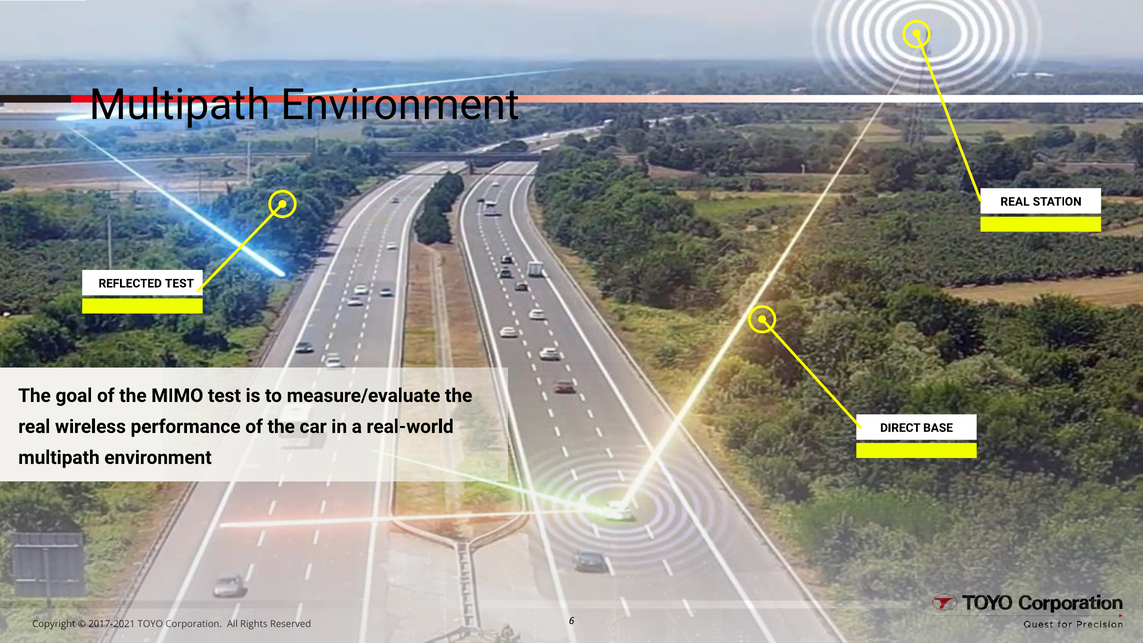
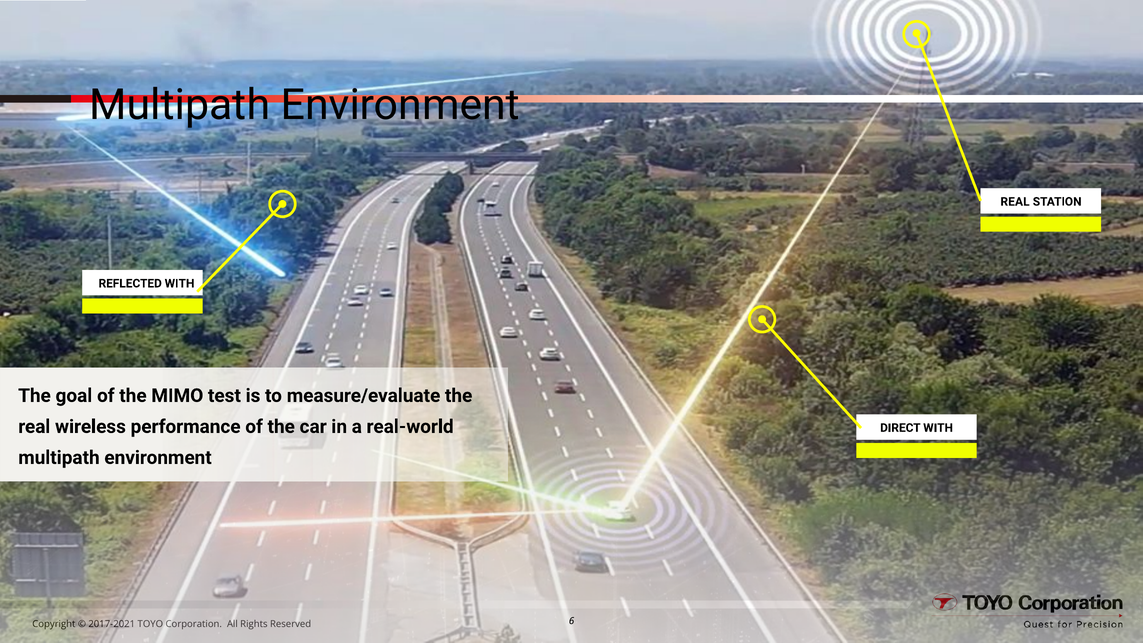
REFLECTED TEST: TEST -> WITH
DIRECT BASE: BASE -> WITH
